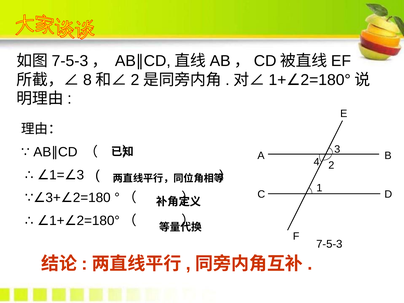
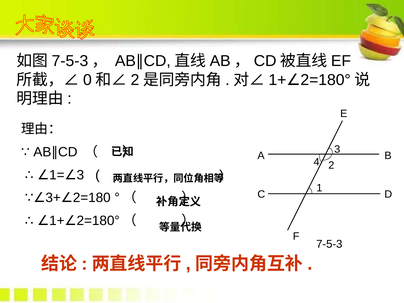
8: 8 -> 0
